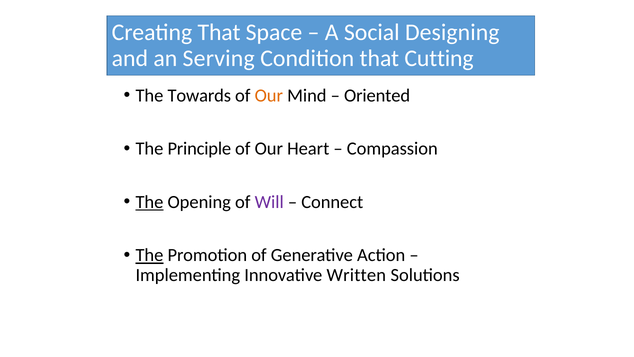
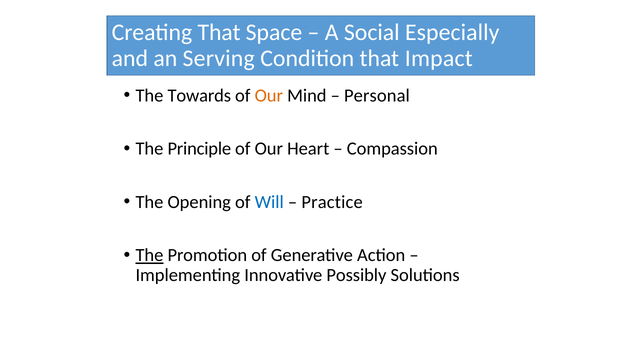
Designing: Designing -> Especially
Cutting: Cutting -> Impact
Oriented: Oriented -> Personal
The at (149, 202) underline: present -> none
Will colour: purple -> blue
Connect: Connect -> Practice
Written: Written -> Possibly
